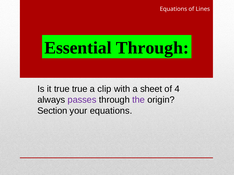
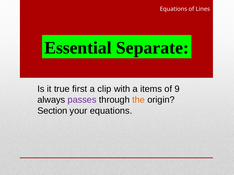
Essential Through: Through -> Separate
true true: true -> first
sheet: sheet -> items
4: 4 -> 9
the colour: purple -> orange
